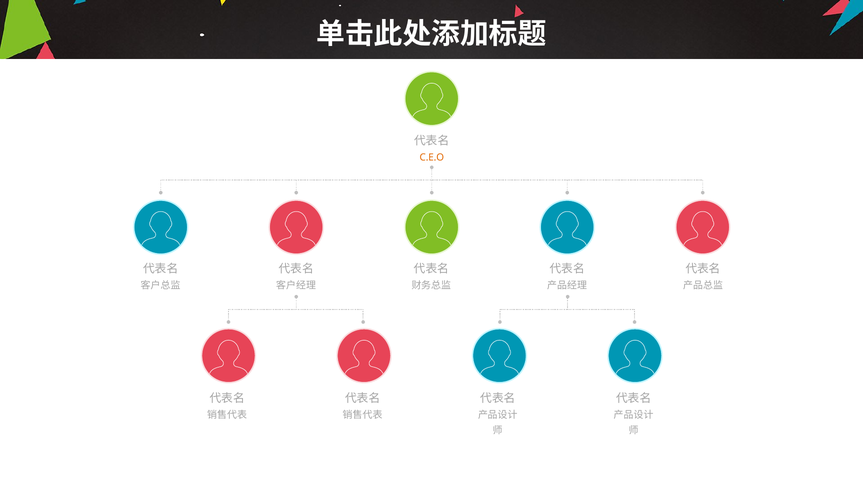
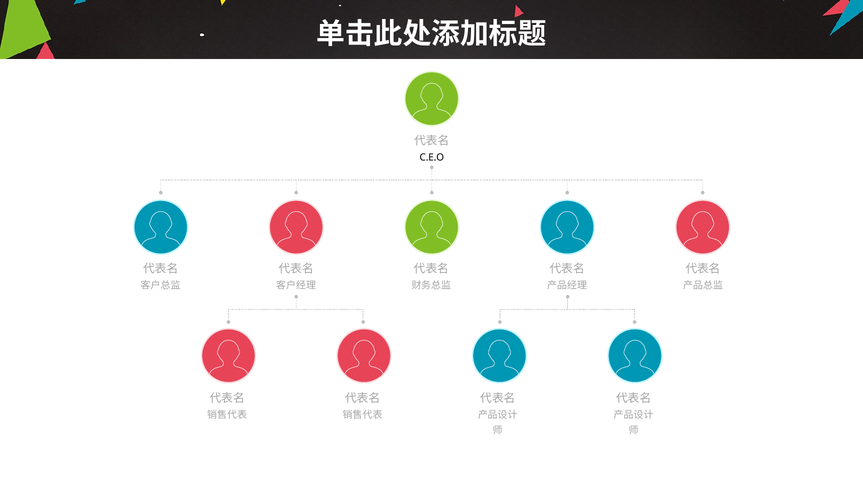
C.E.O colour: orange -> black
